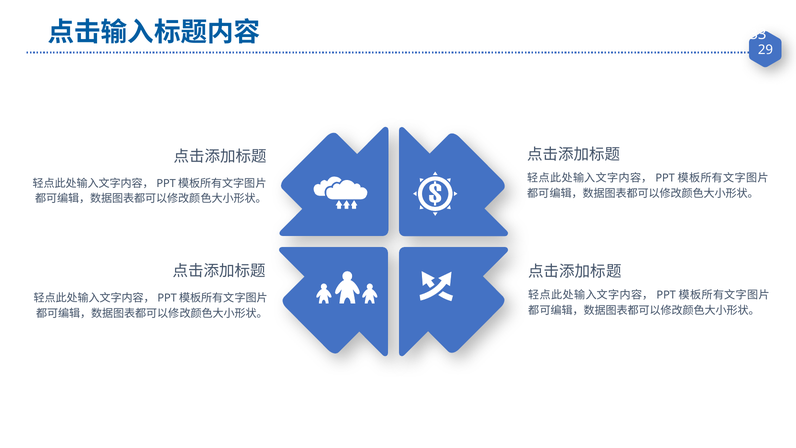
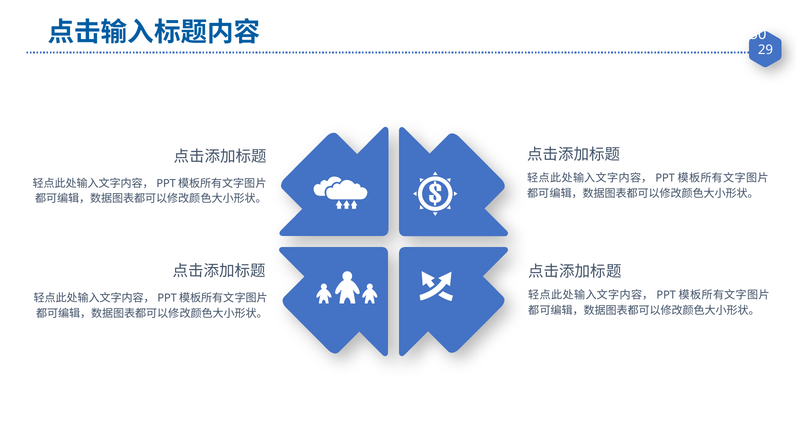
33: 33 -> 50
